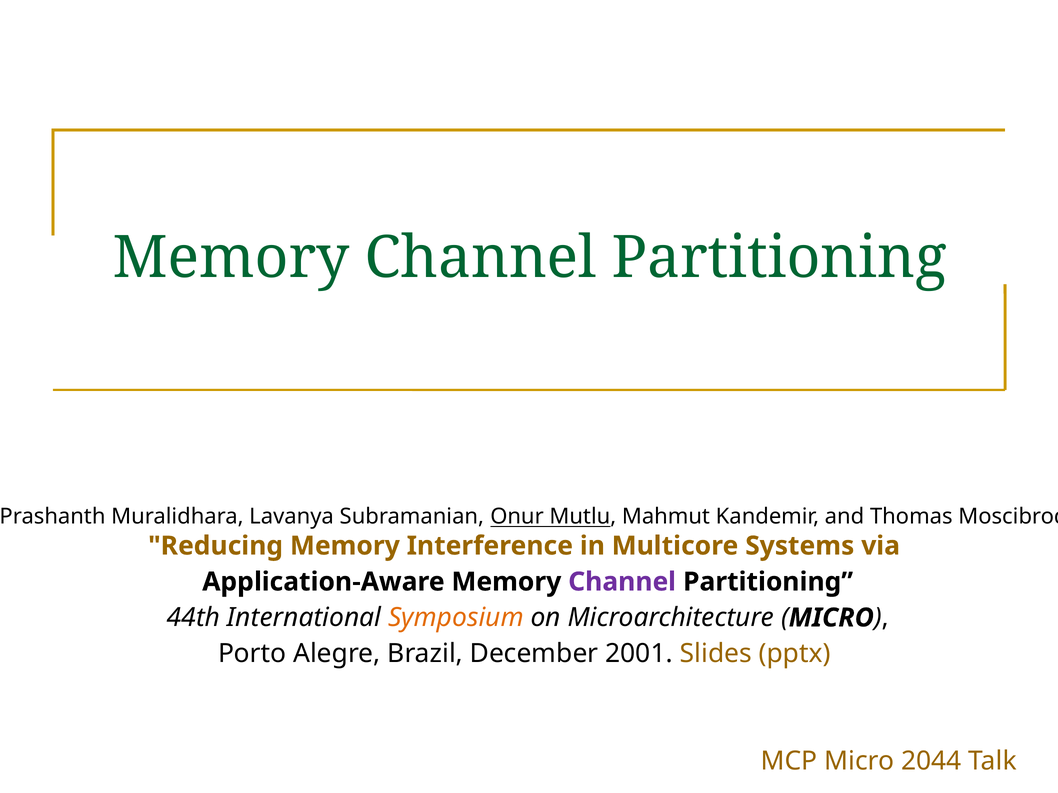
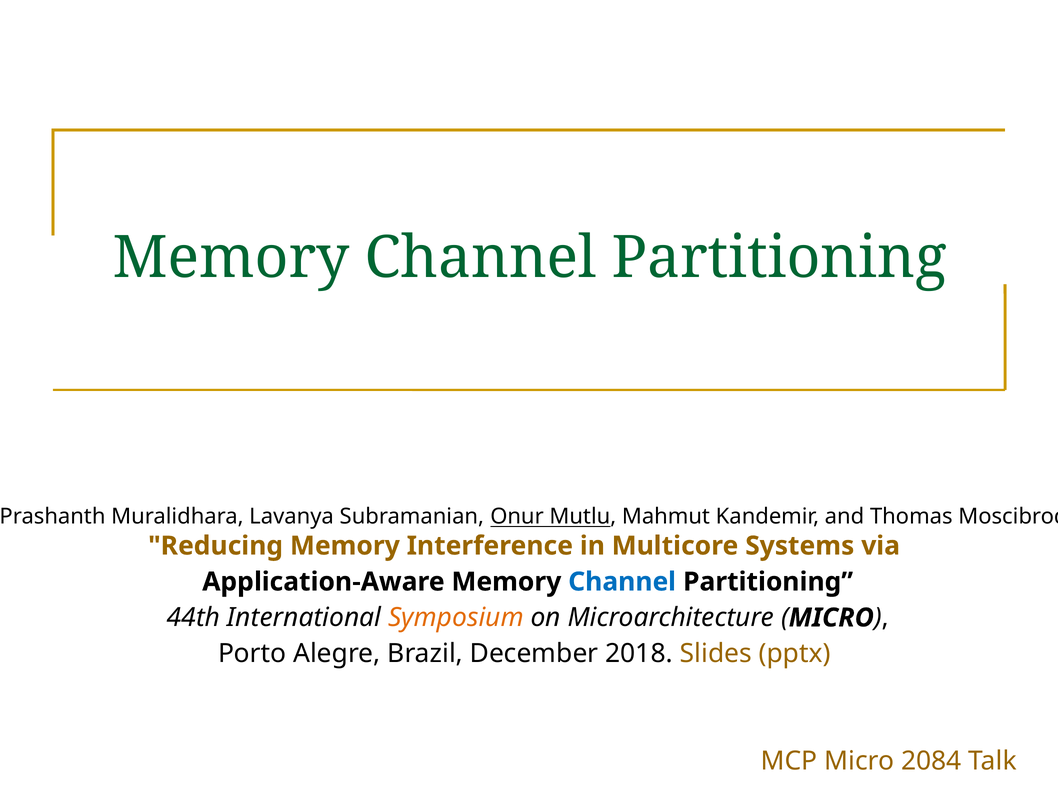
Channel at (622, 582) colour: purple -> blue
2001: 2001 -> 2018
2044: 2044 -> 2084
